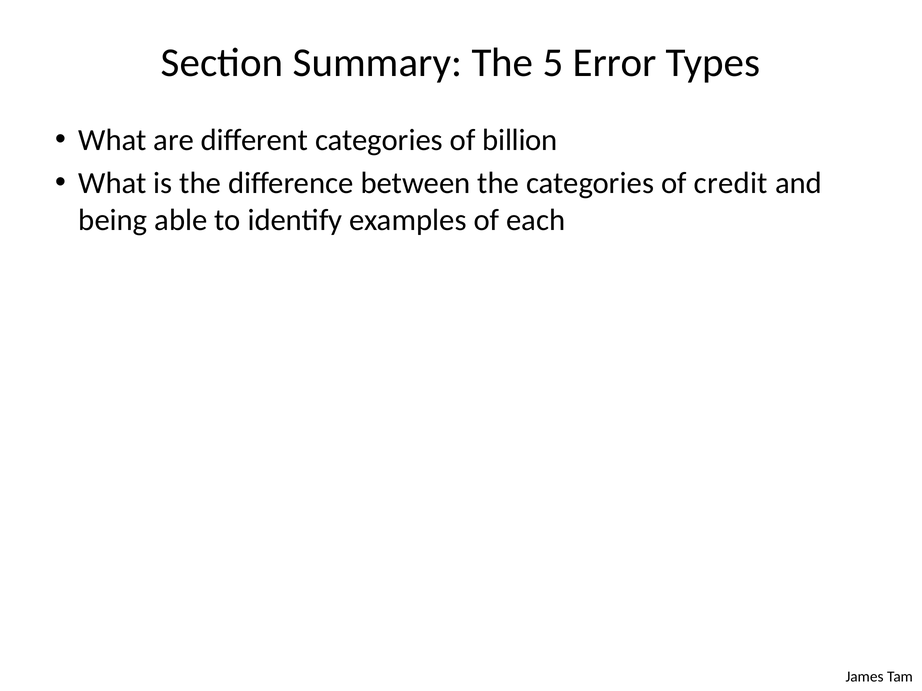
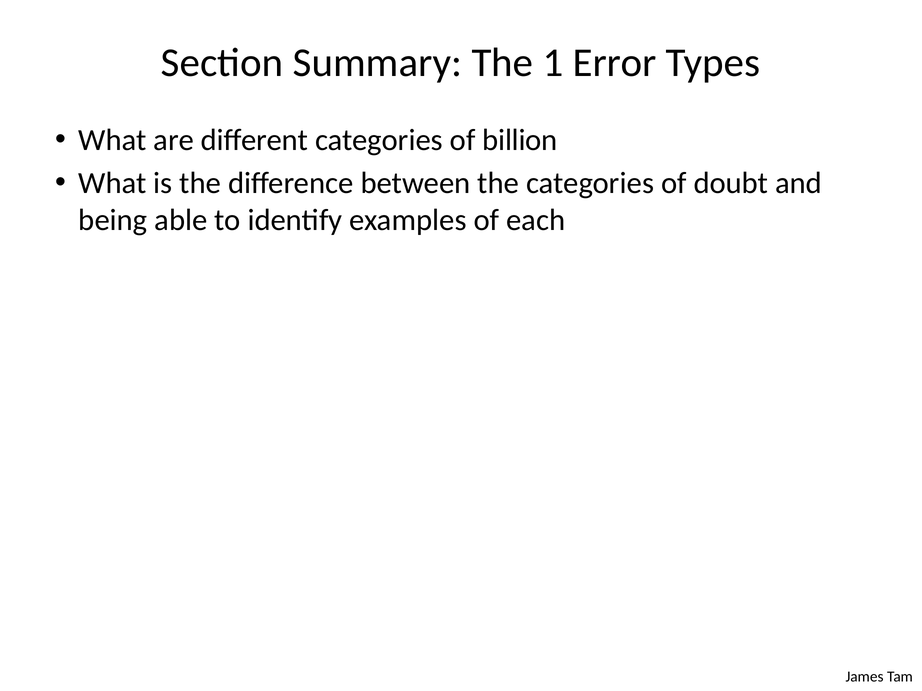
5: 5 -> 1
credit: credit -> doubt
